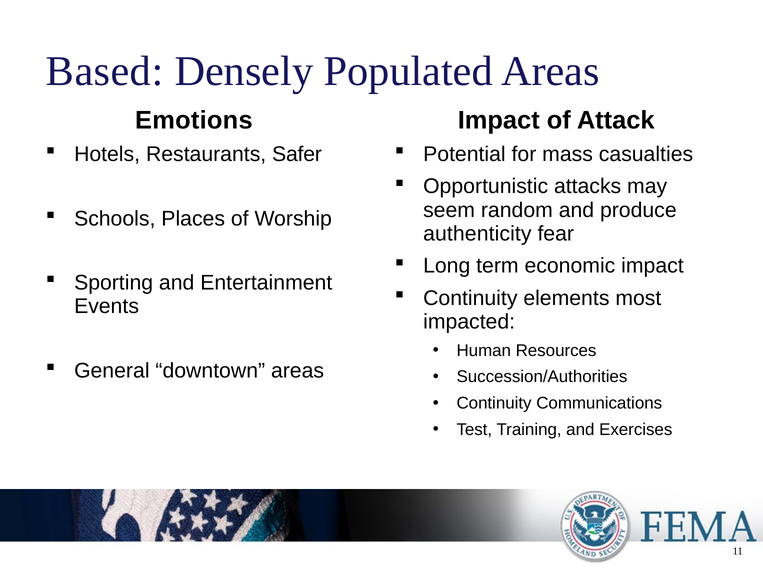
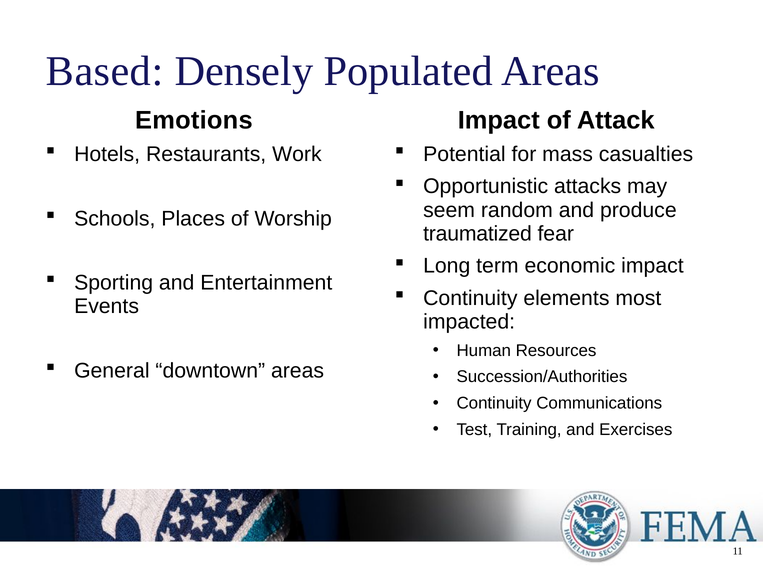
Safer: Safer -> Work
authenticity: authenticity -> traumatized
